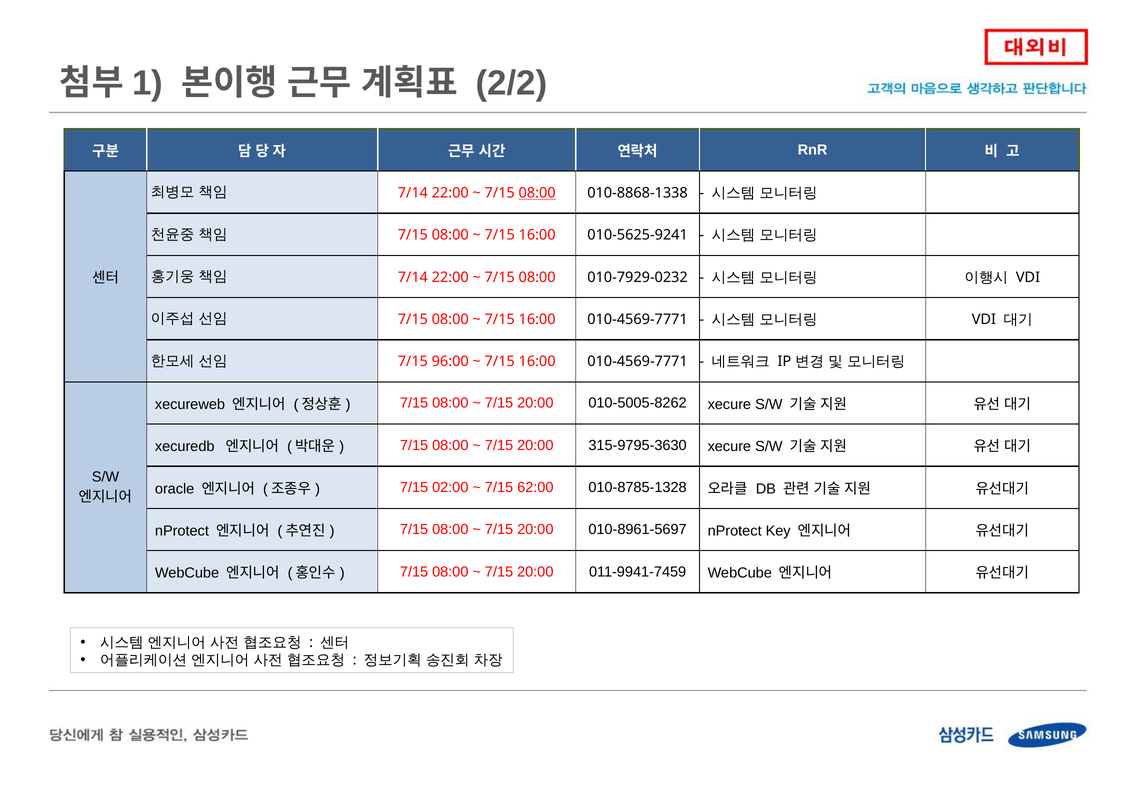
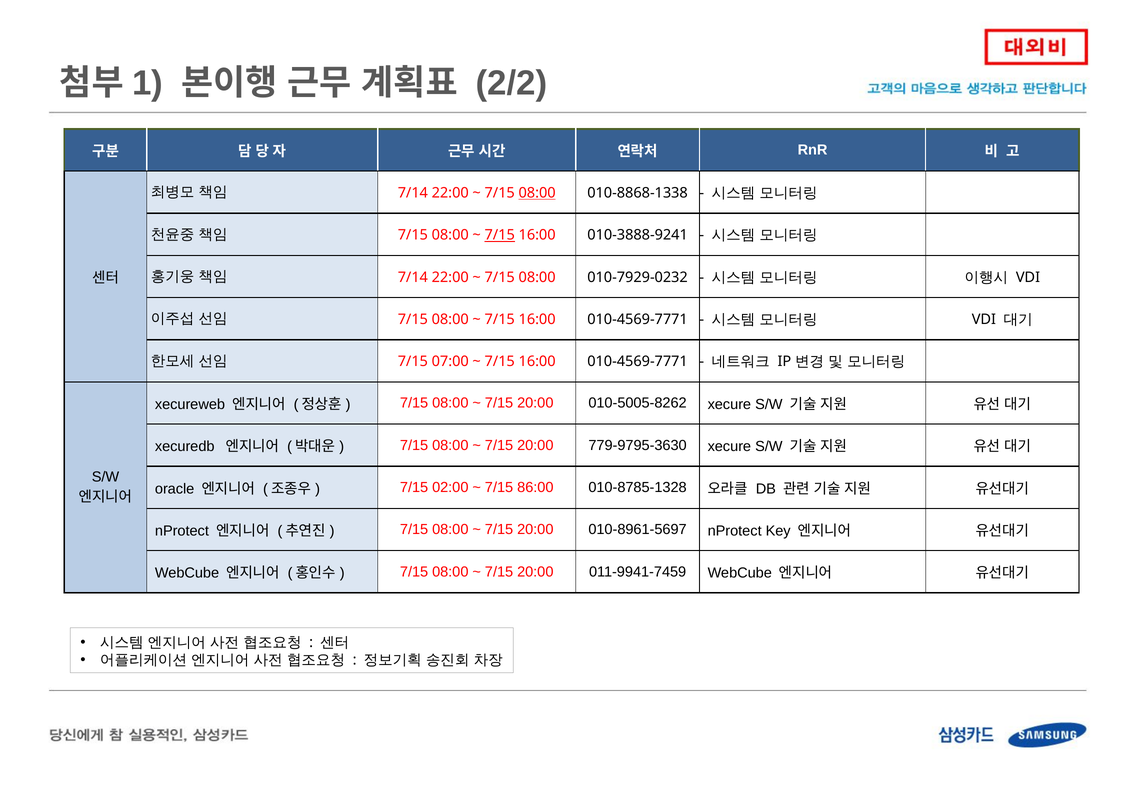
7/15 at (500, 235) underline: none -> present
010-5625-9241: 010-5625-9241 -> 010-3888-9241
96:00: 96:00 -> 07:00
315-9795-3630: 315-9795-3630 -> 779-9795-3630
62:00: 62:00 -> 86:00
